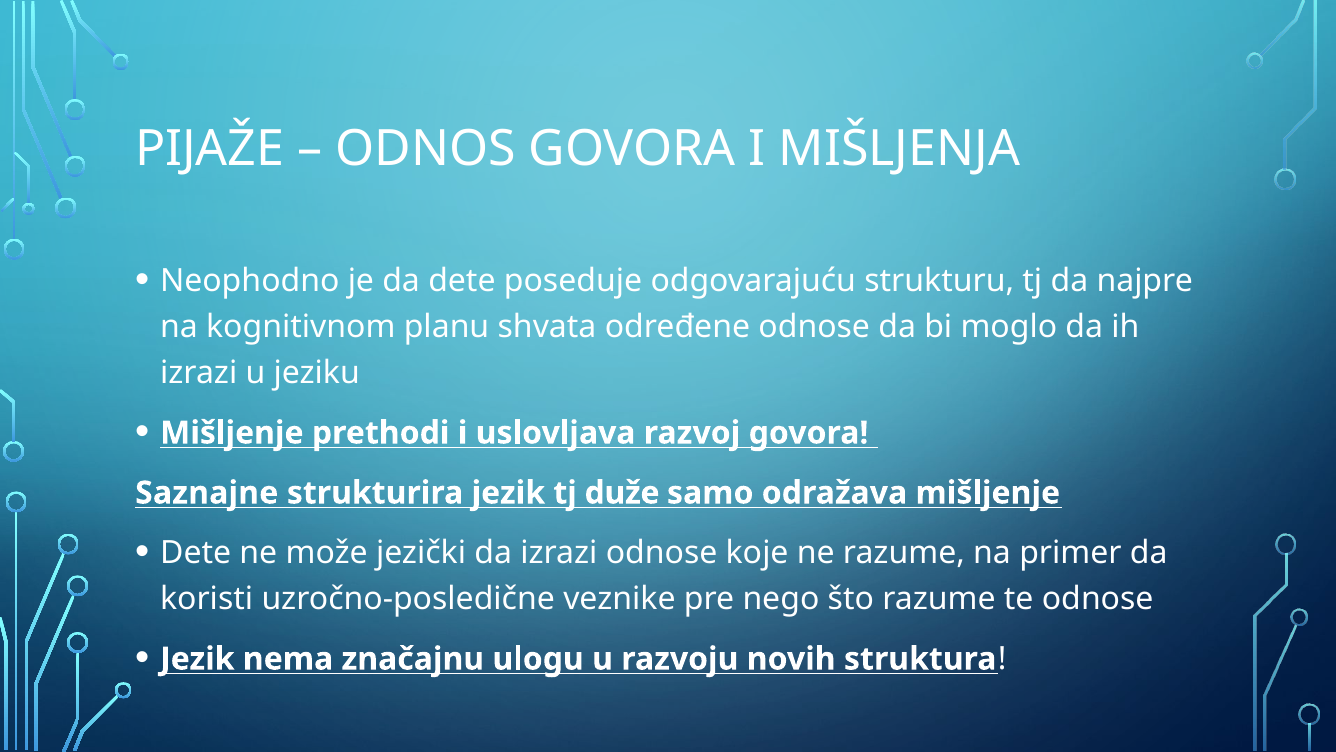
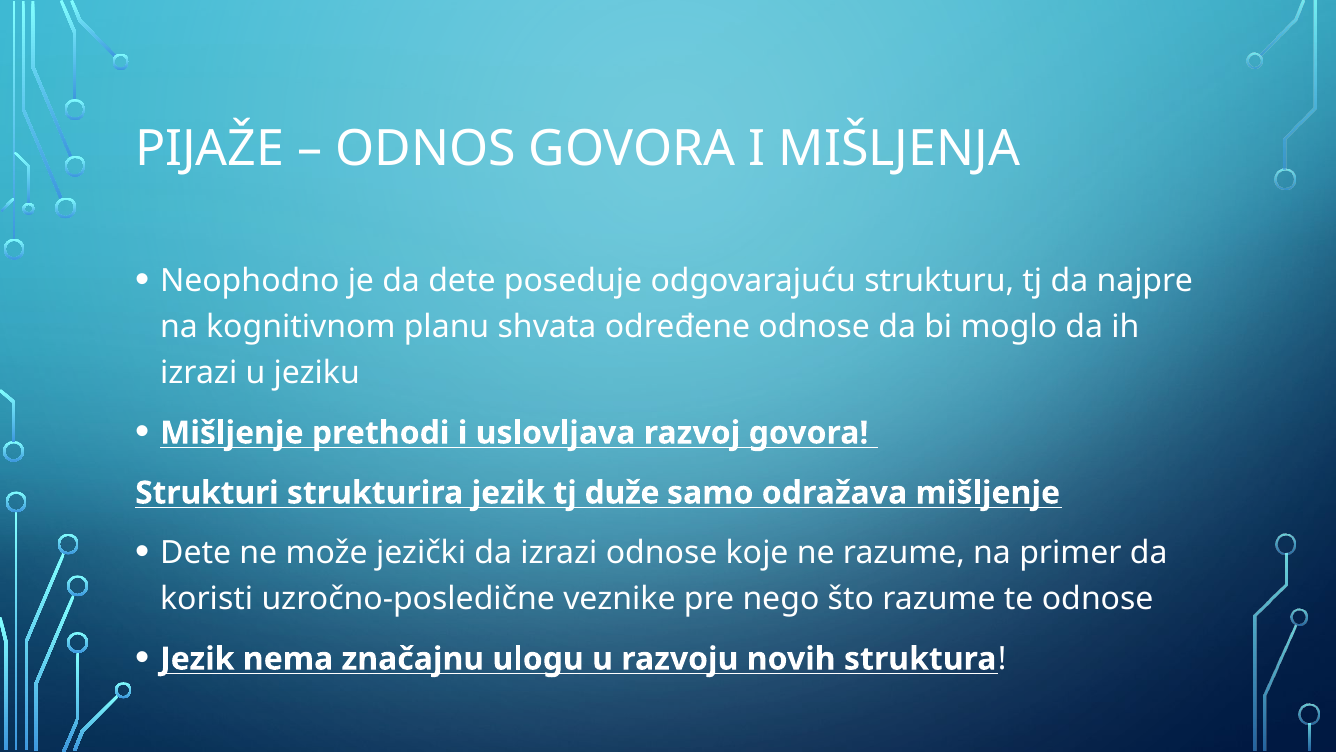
Saznajne: Saznajne -> Strukturi
